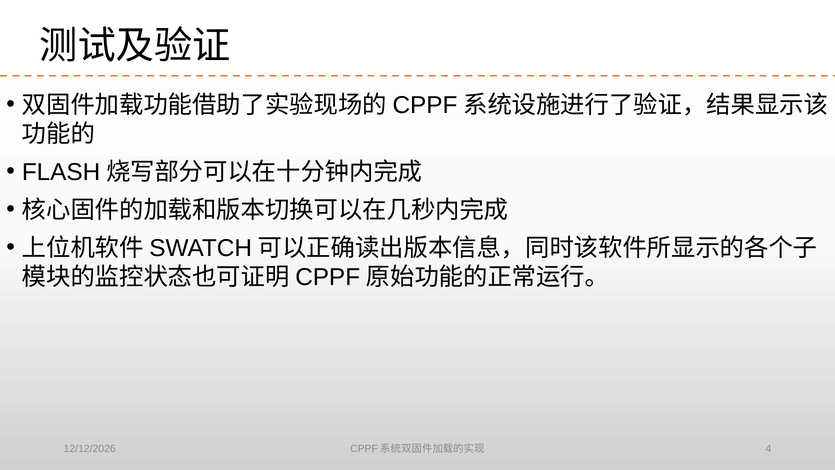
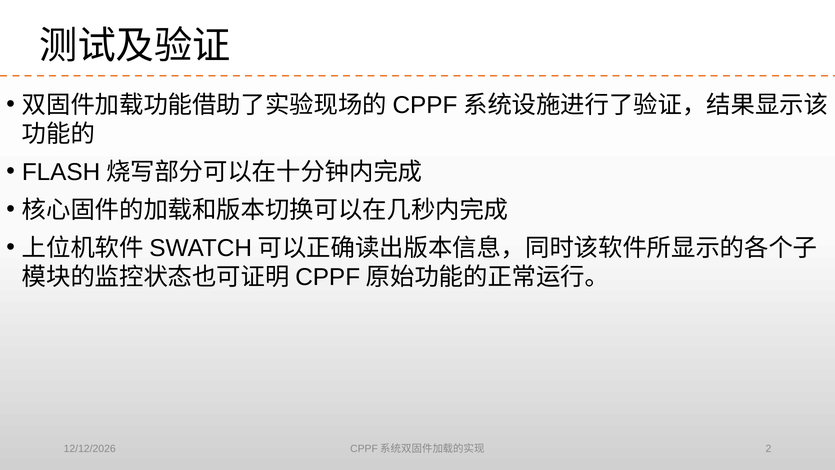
4: 4 -> 2
